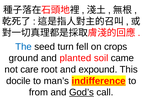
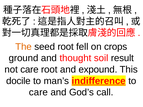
The colour: blue -> orange
seed turn: turn -> root
planted: planted -> thought
came: came -> result
from at (38, 93): from -> care
God’s underline: present -> none
